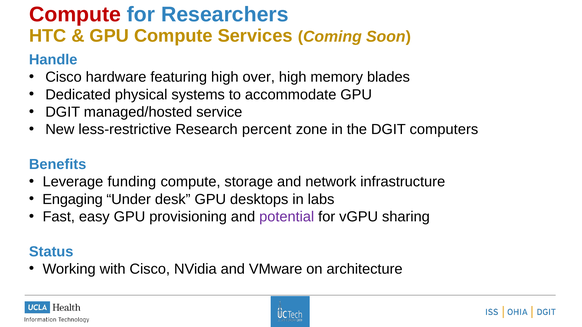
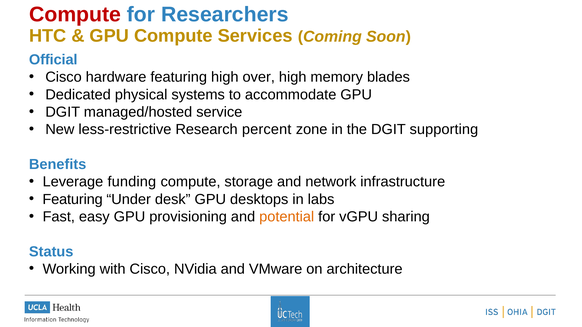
Handle: Handle -> Official
computers: computers -> supporting
Engaging at (73, 199): Engaging -> Featuring
potential colour: purple -> orange
